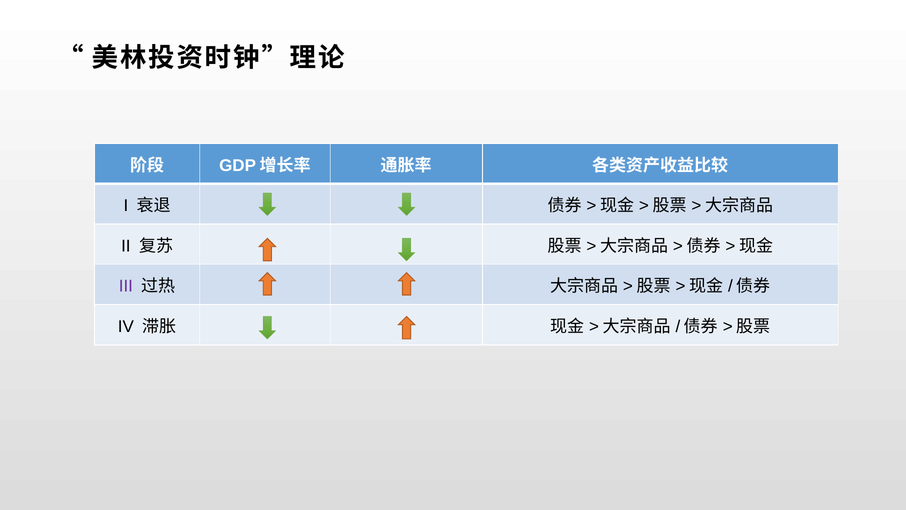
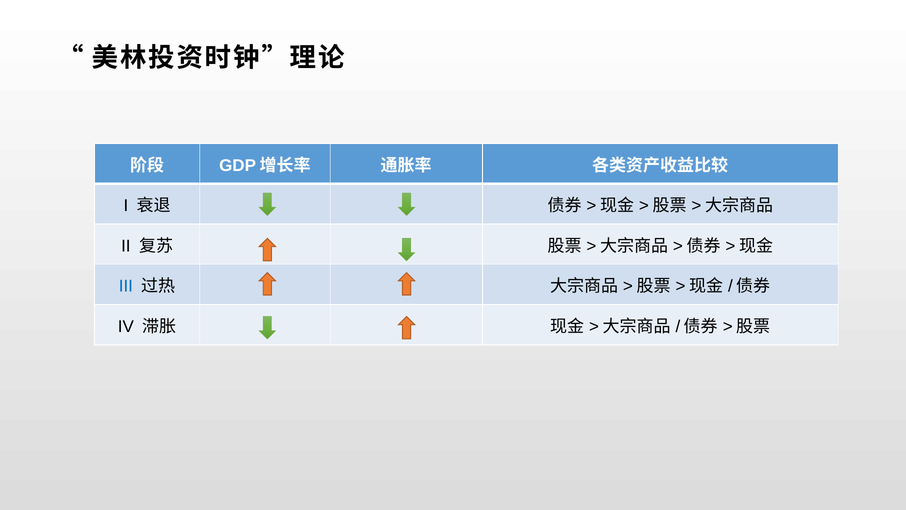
III colour: purple -> blue
